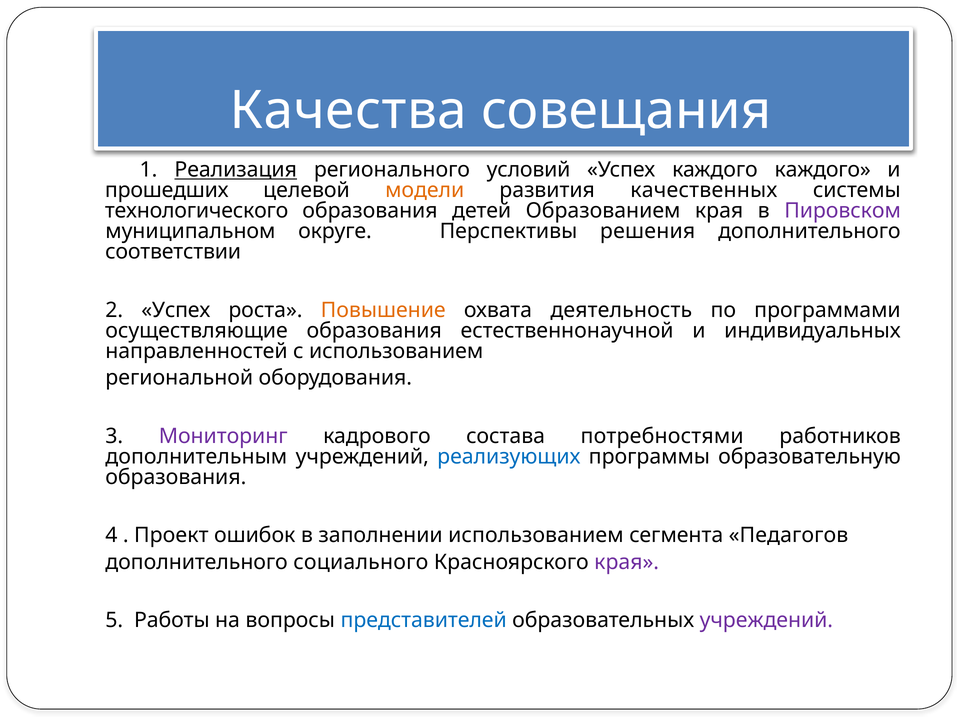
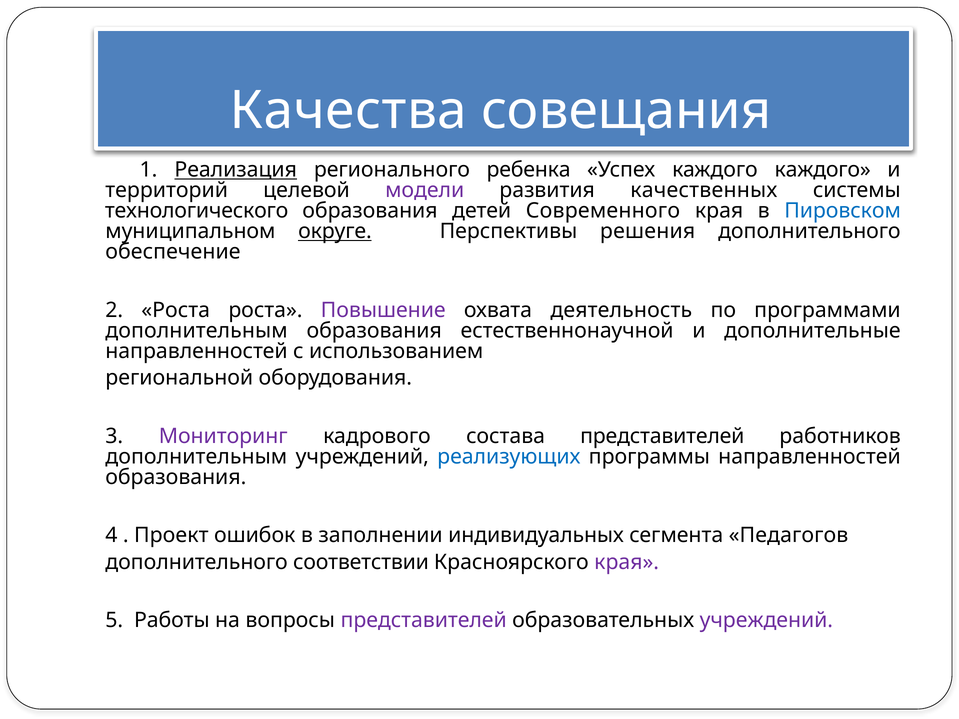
условий: условий -> ребенка
прошедших: прошедших -> территорий
модели colour: orange -> purple
Образованием: Образованием -> Современного
Пировском colour: purple -> blue
округе underline: none -> present
соответствии: соответствии -> обеспечение
2 Успех: Успех -> Роста
Повышение colour: orange -> purple
осуществляющие at (197, 331): осуществляющие -> дополнительным
индивидуальных: индивидуальных -> дополнительные
состава потребностями: потребностями -> представителей
программы образовательную: образовательную -> направленностей
заполнении использованием: использованием -> индивидуальных
социального: социального -> соответствии
представителей at (424, 621) colour: blue -> purple
